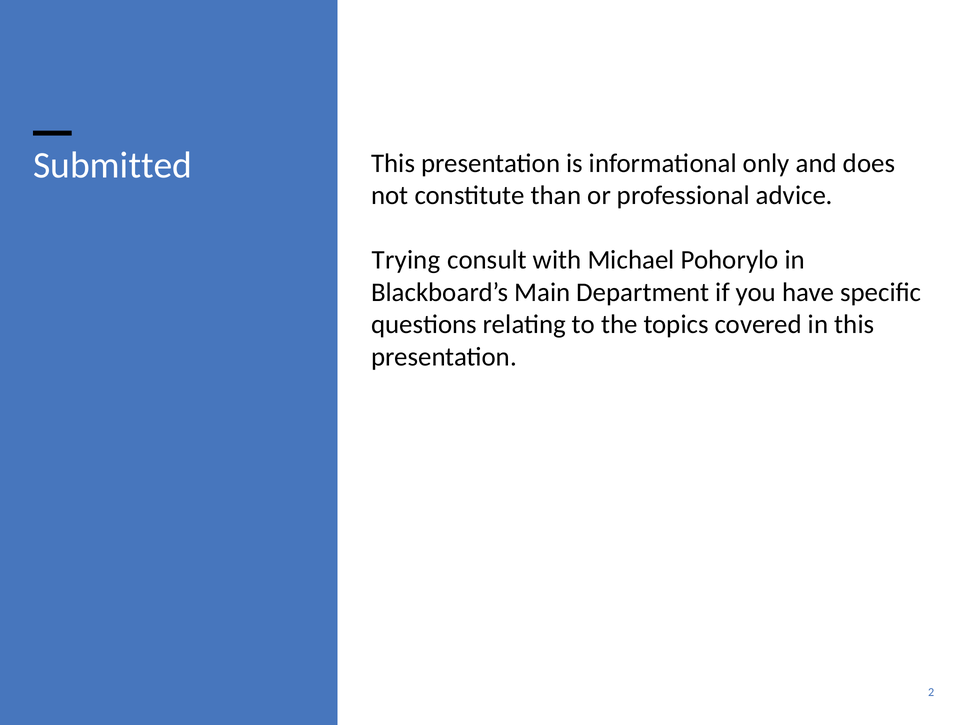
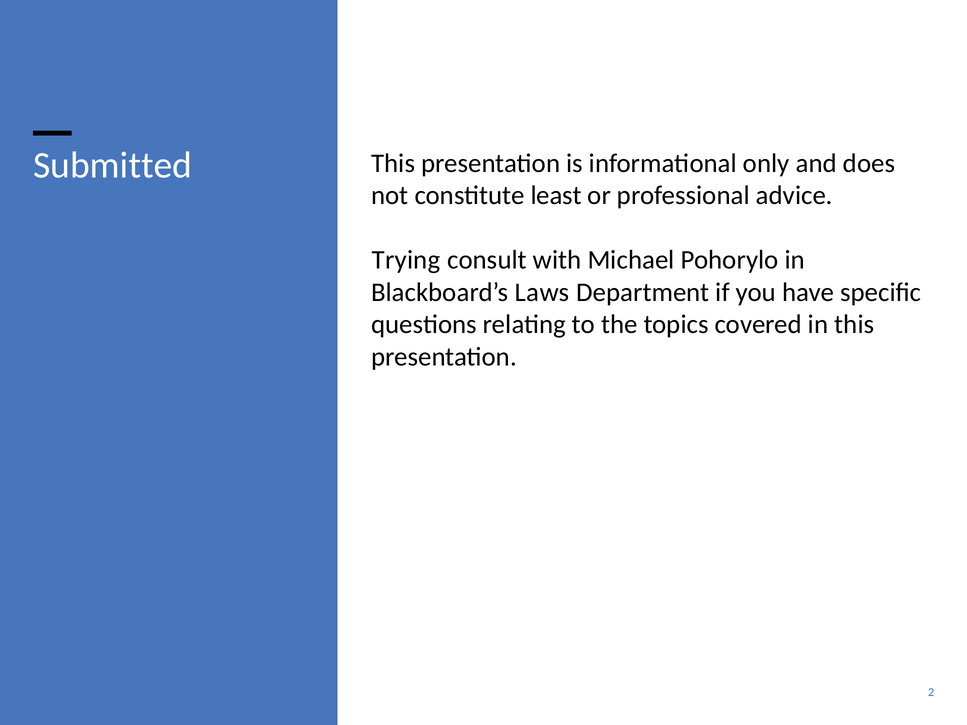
than: than -> least
Main: Main -> Laws
